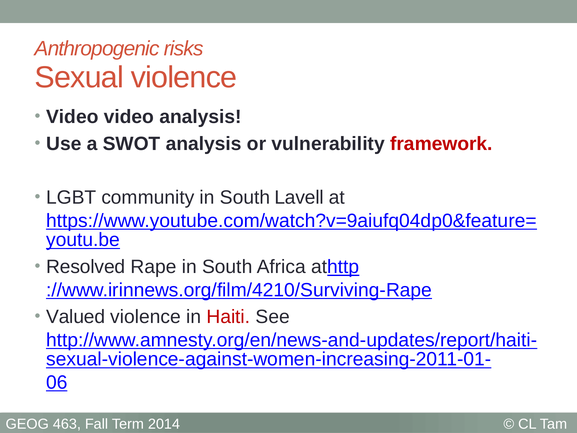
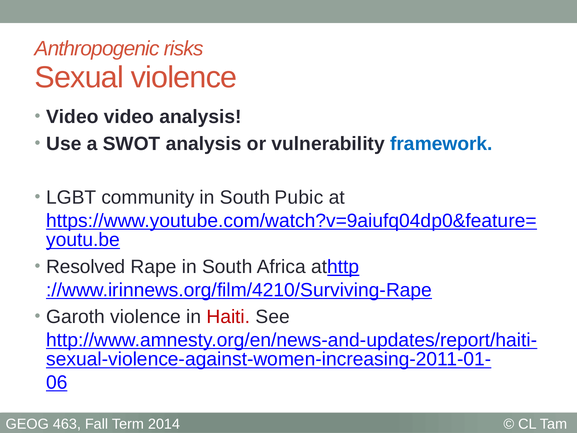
framework colour: red -> blue
Lavell: Lavell -> Pubic
Valued: Valued -> Garoth
